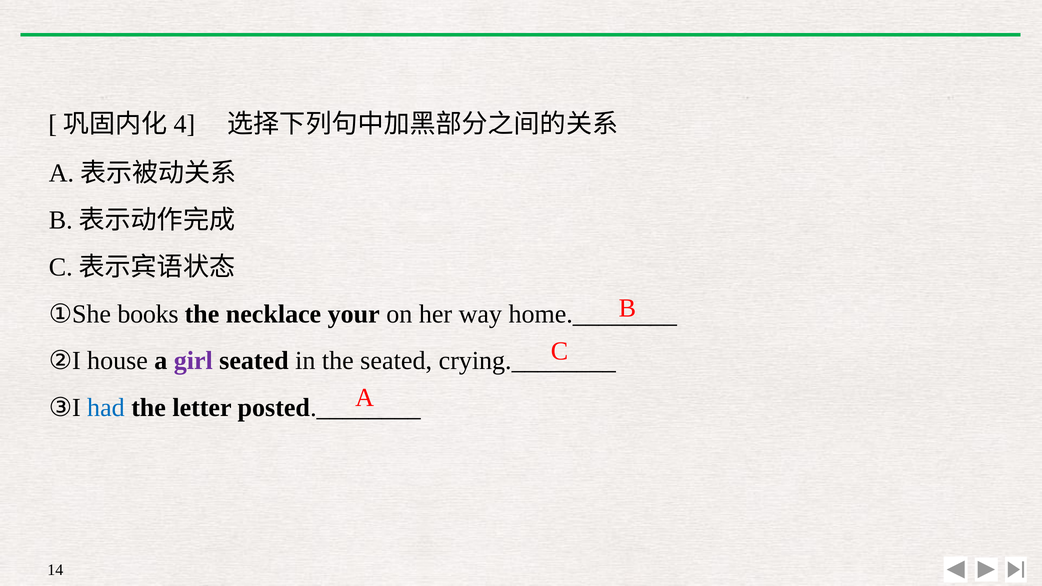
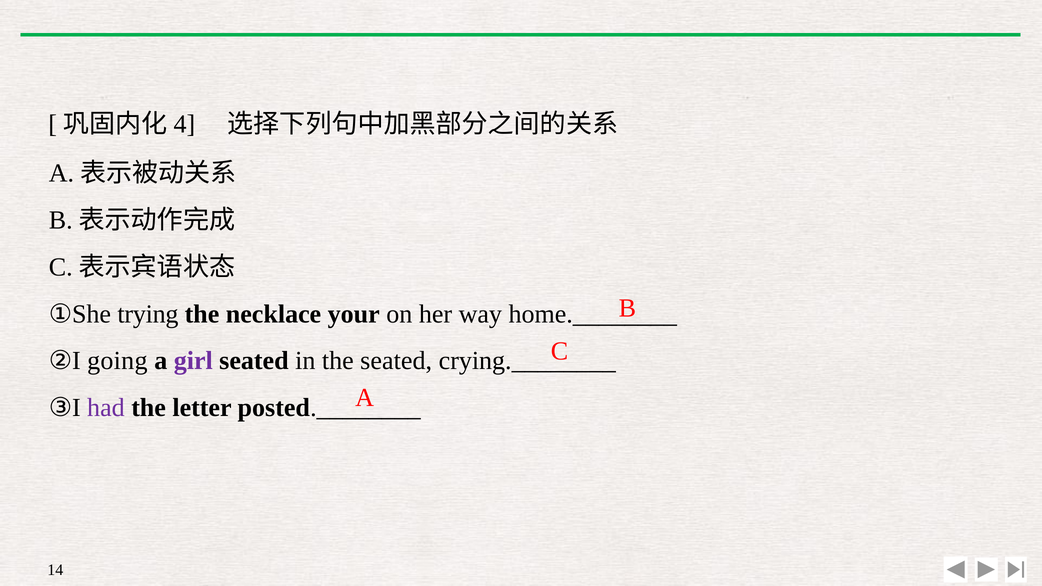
books: books -> trying
house: house -> going
had colour: blue -> purple
